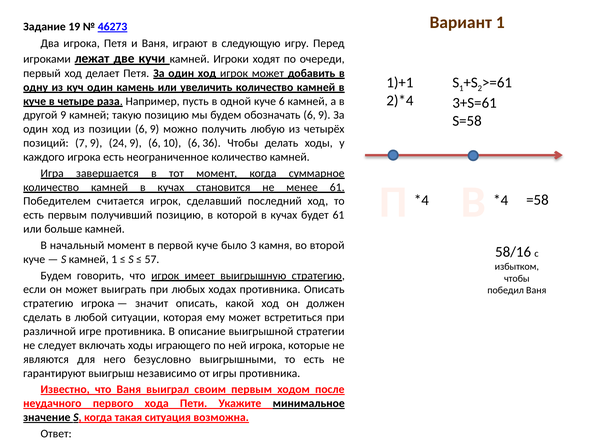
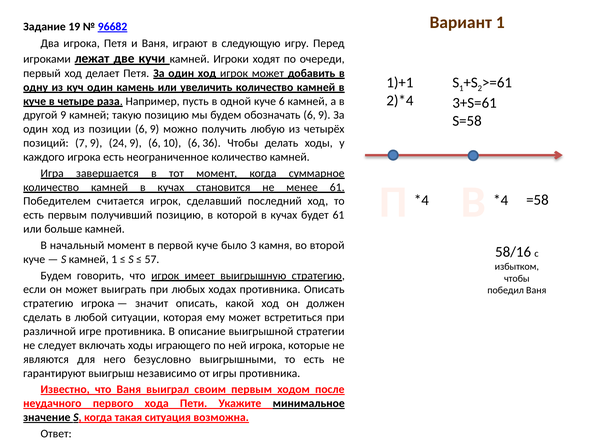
46273: 46273 -> 96682
